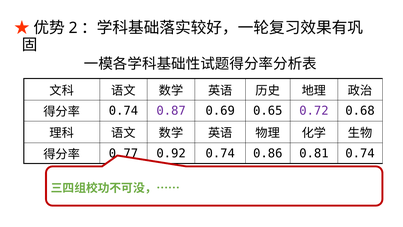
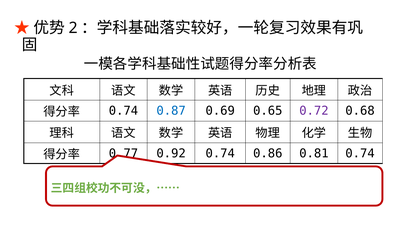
0.87 colour: purple -> blue
